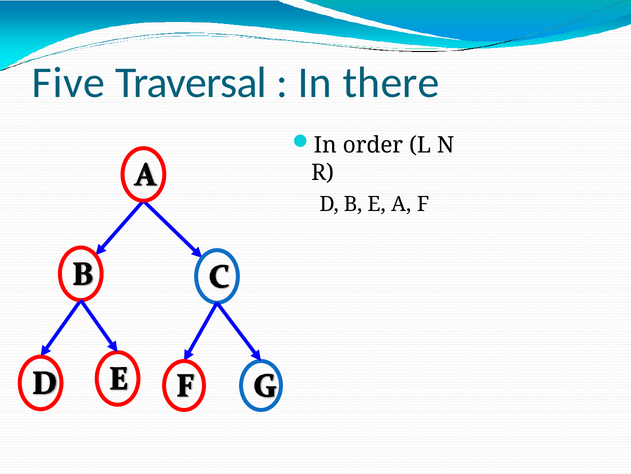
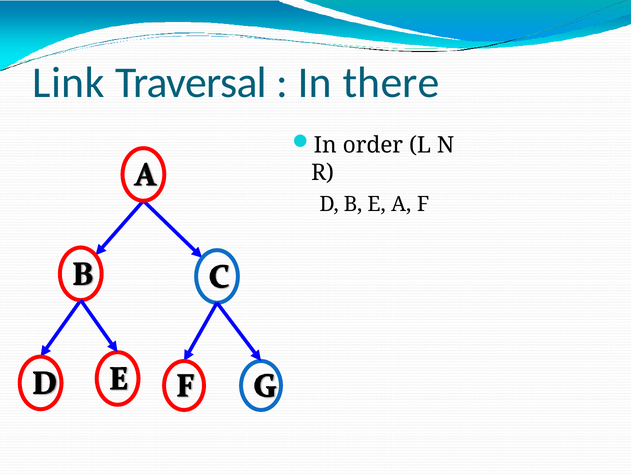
Five: Five -> Link
